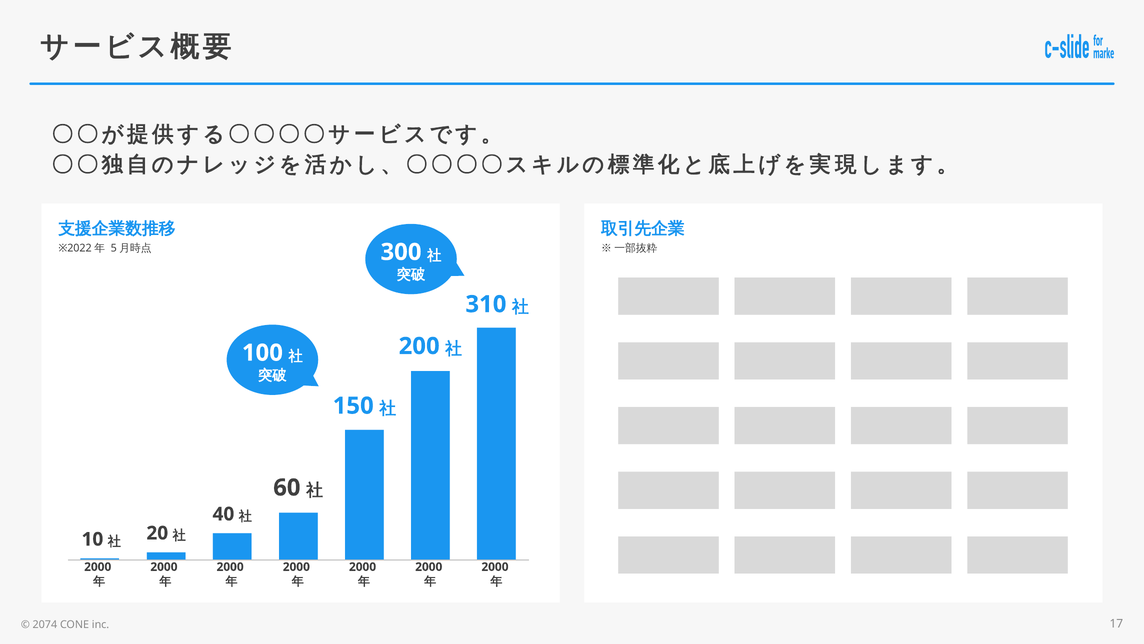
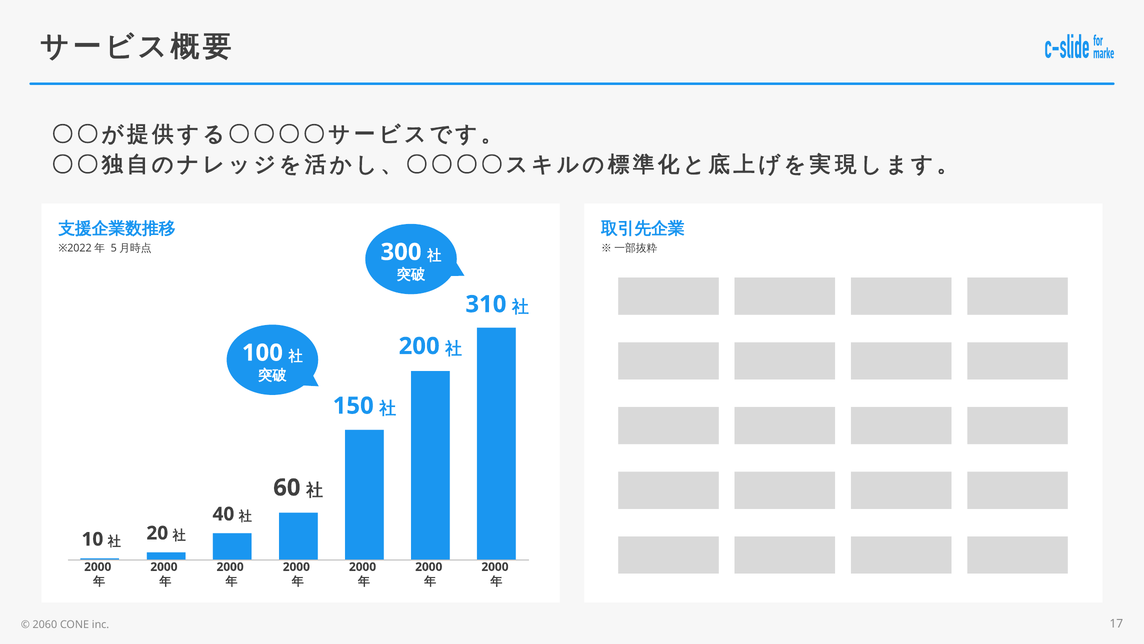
2074: 2074 -> 2060
